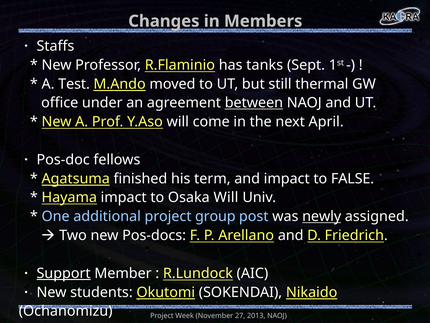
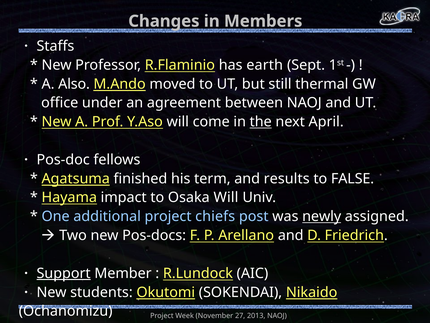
tanks: tanks -> earth
Test: Test -> Also
between underline: present -> none
the underline: none -> present
and impact: impact -> results
group: group -> chiefs
